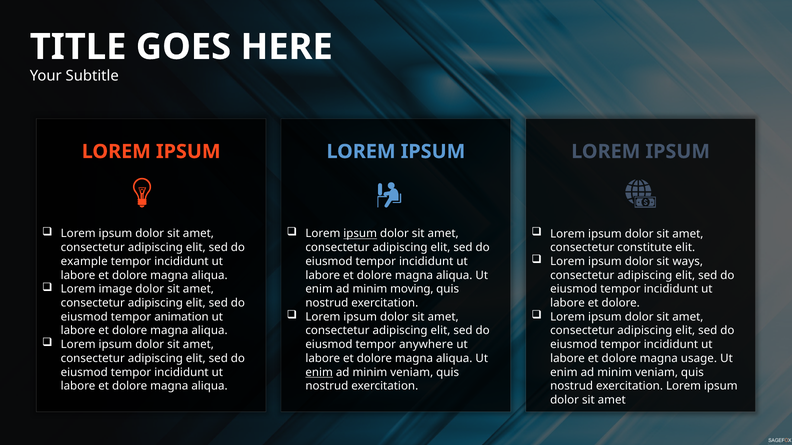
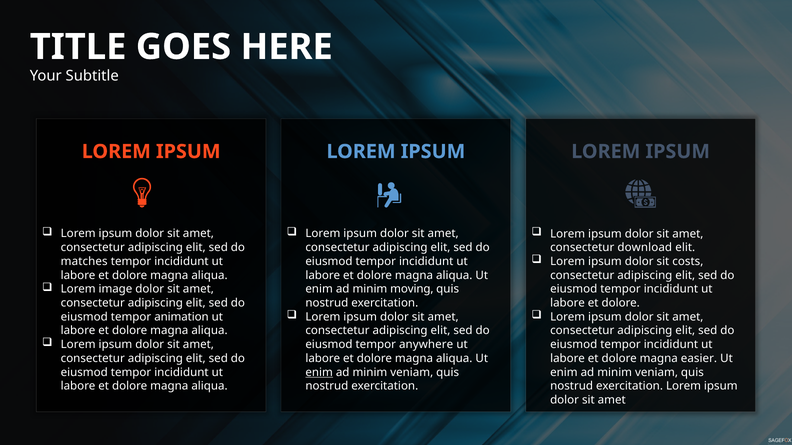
ipsum at (360, 234) underline: present -> none
constitute: constitute -> download
ways: ways -> costs
example: example -> matches
usage: usage -> easier
